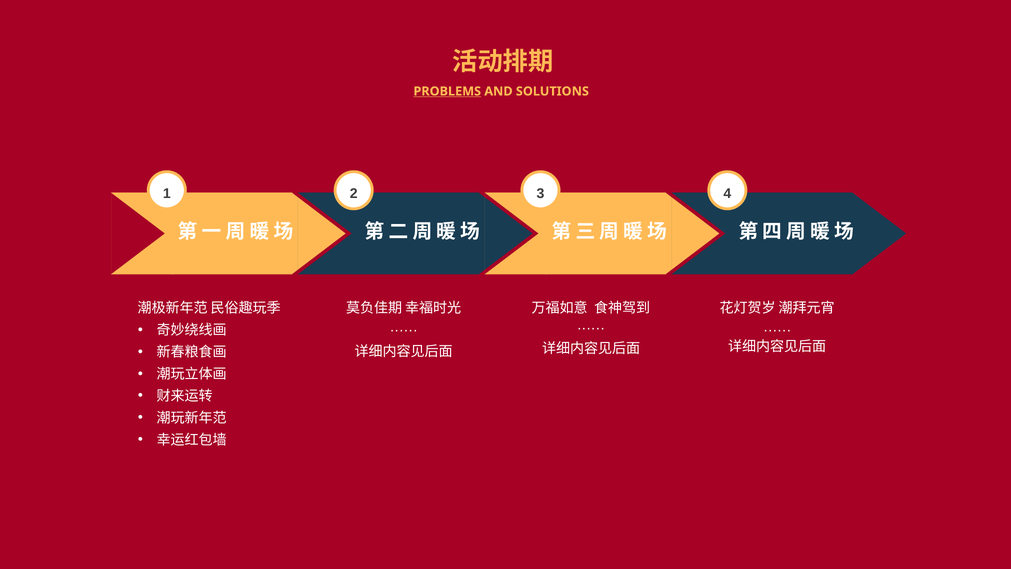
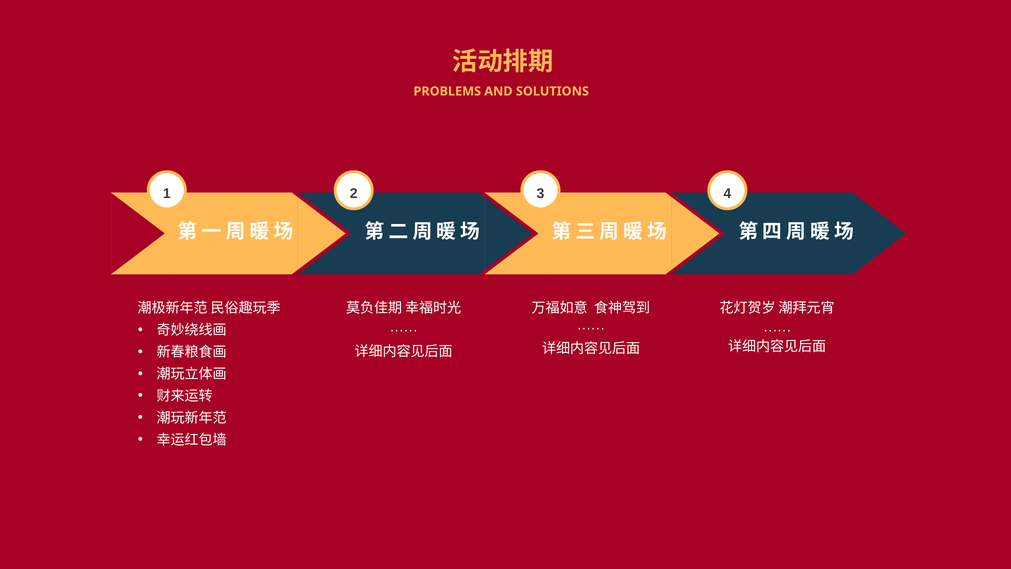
PROBLEMS underline: present -> none
